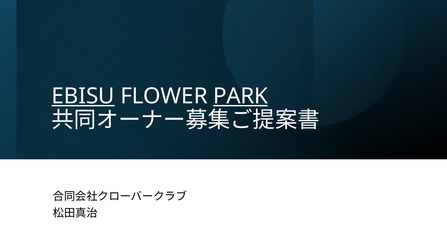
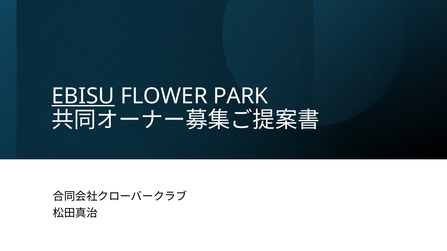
PARK underline: present -> none
